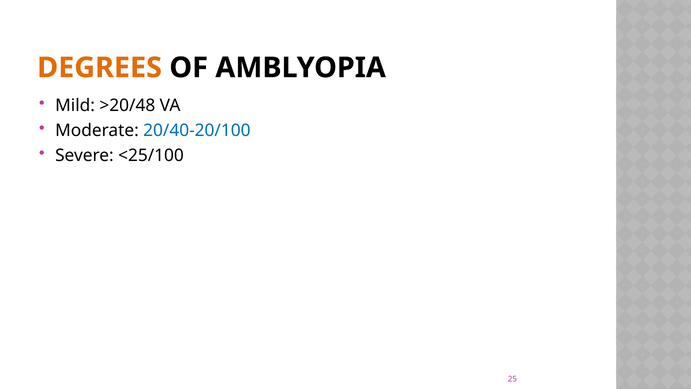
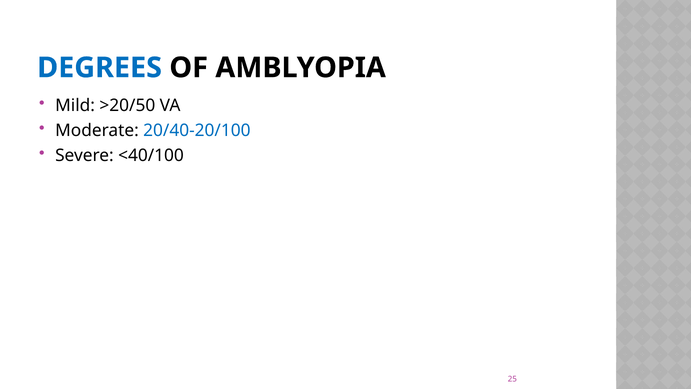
DEGREES colour: orange -> blue
>20/48: >20/48 -> >20/50
<25/100: <25/100 -> <40/100
